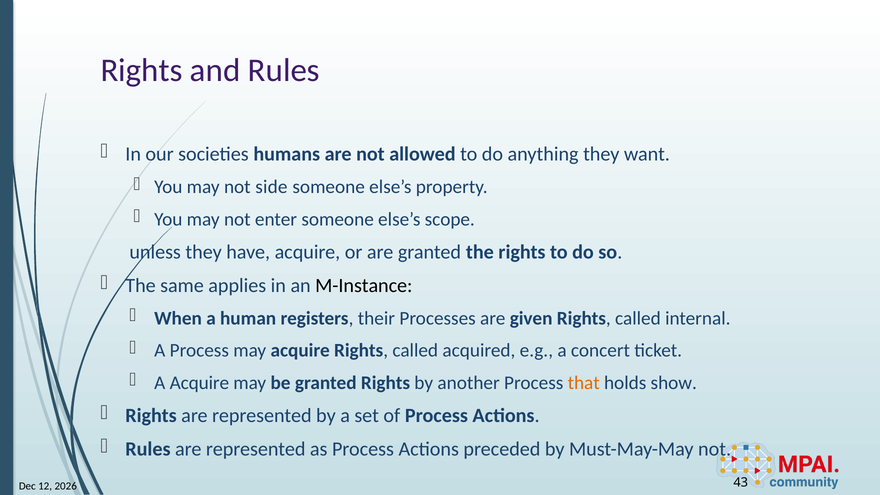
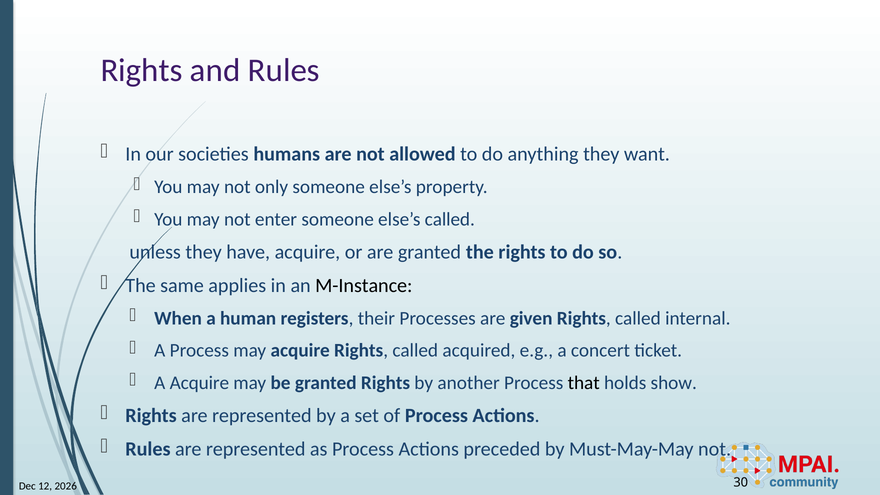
side: side -> only
else’s scope: scope -> called
that colour: orange -> black
43: 43 -> 30
